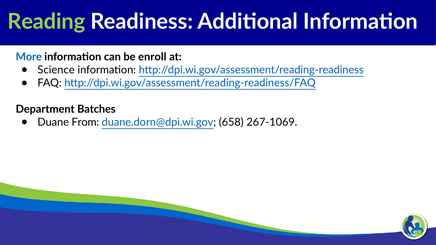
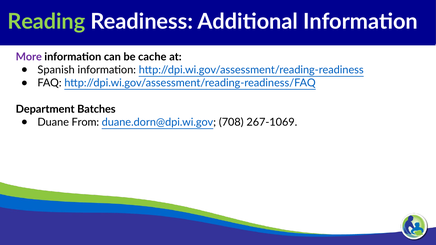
More colour: blue -> purple
enroll: enroll -> cache
Science: Science -> Spanish
658: 658 -> 708
